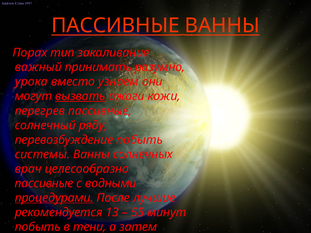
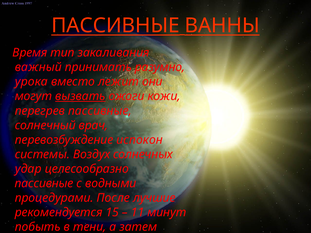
Порах: Порах -> Время
узнаем: узнаем -> лежит
ряду: ряду -> врач
перевозбуждение побыть: побыть -> испокон
системы Ванны: Ванны -> Воздух
врач: врач -> удар
процедурами underline: present -> none
13: 13 -> 15
55: 55 -> 11
